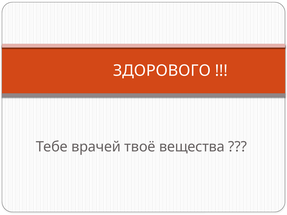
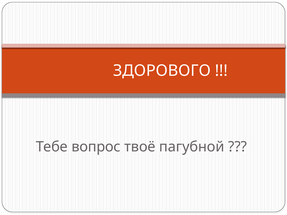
врачей: врачей -> вопрос
вещества: вещества -> пагубной
